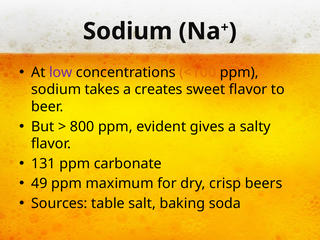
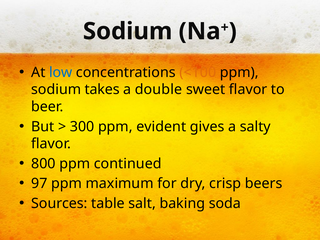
low colour: purple -> blue
creates: creates -> double
800: 800 -> 300
131: 131 -> 800
carbonate: carbonate -> continued
49: 49 -> 97
